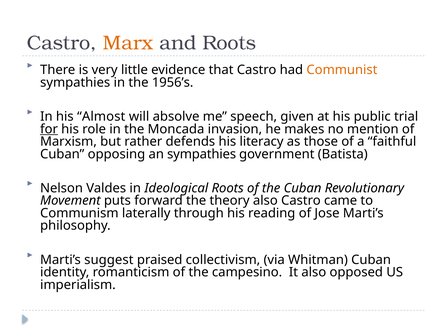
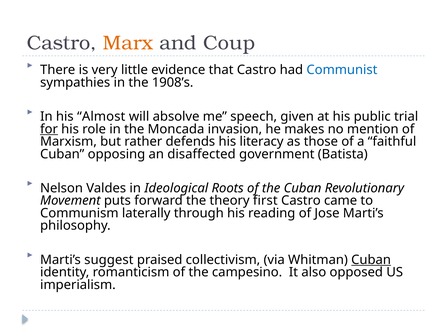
and Roots: Roots -> Coup
Communist colour: orange -> blue
1956’s: 1956’s -> 1908’s
an sympathies: sympathies -> disaffected
theory also: also -> first
Cuban at (371, 260) underline: none -> present
